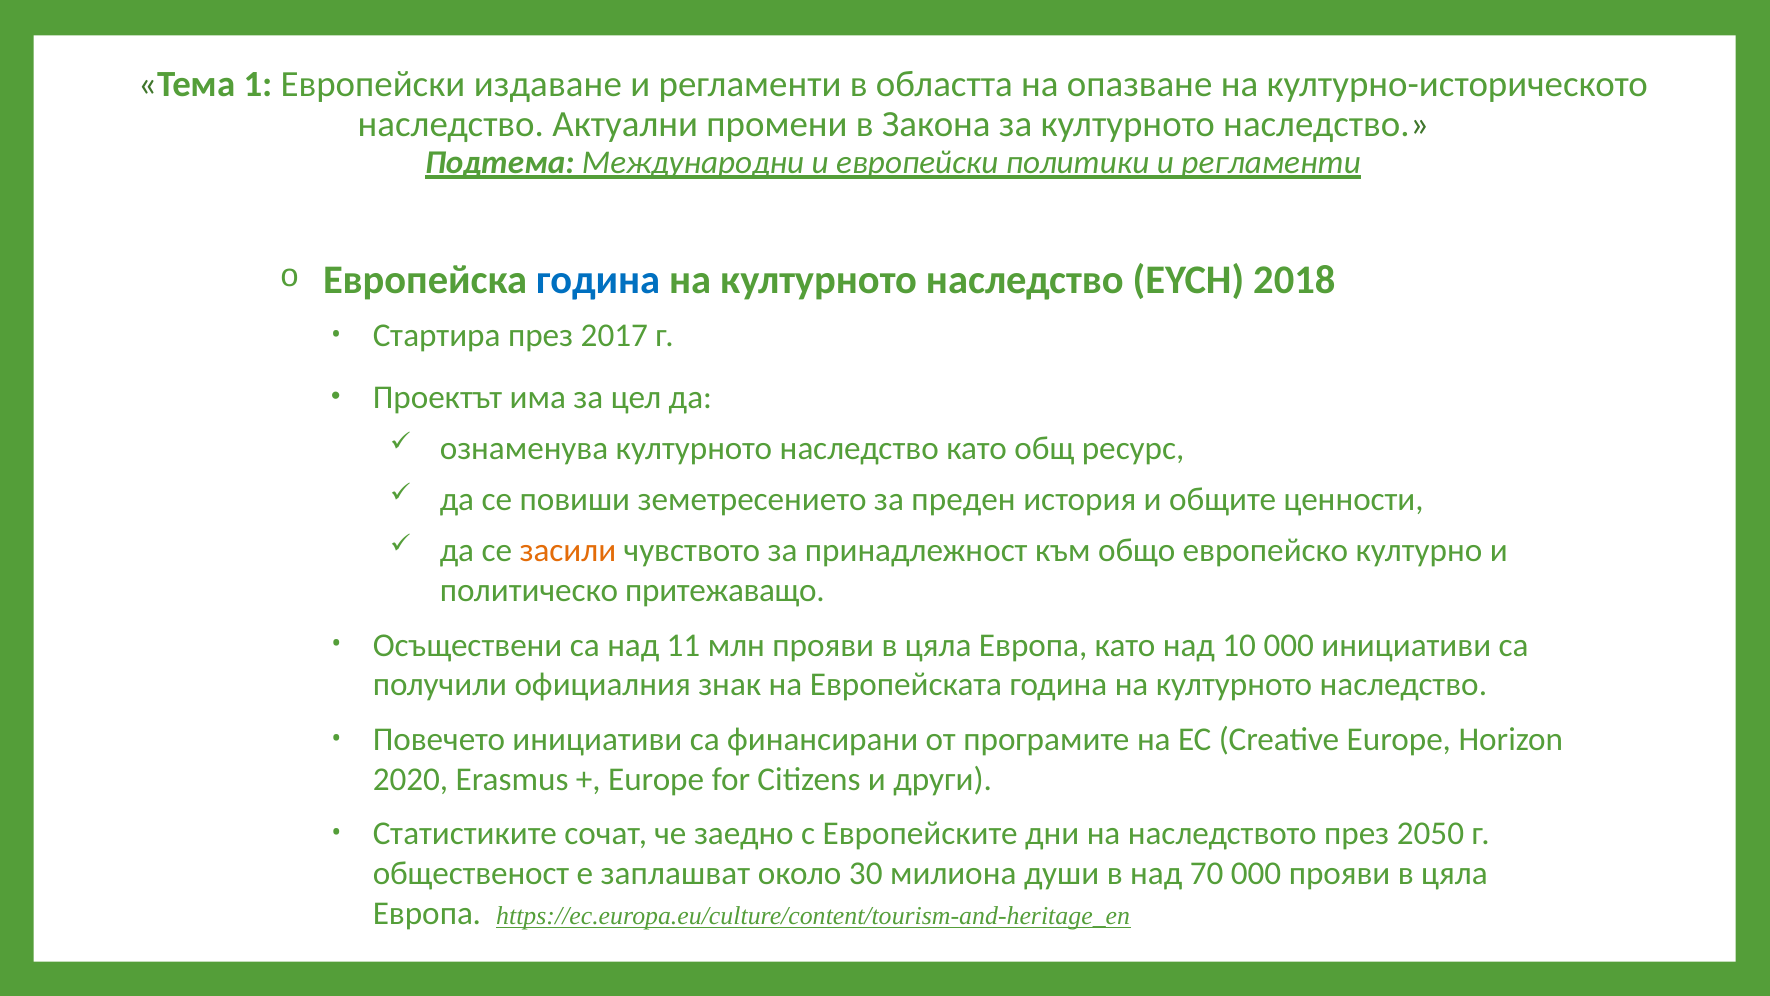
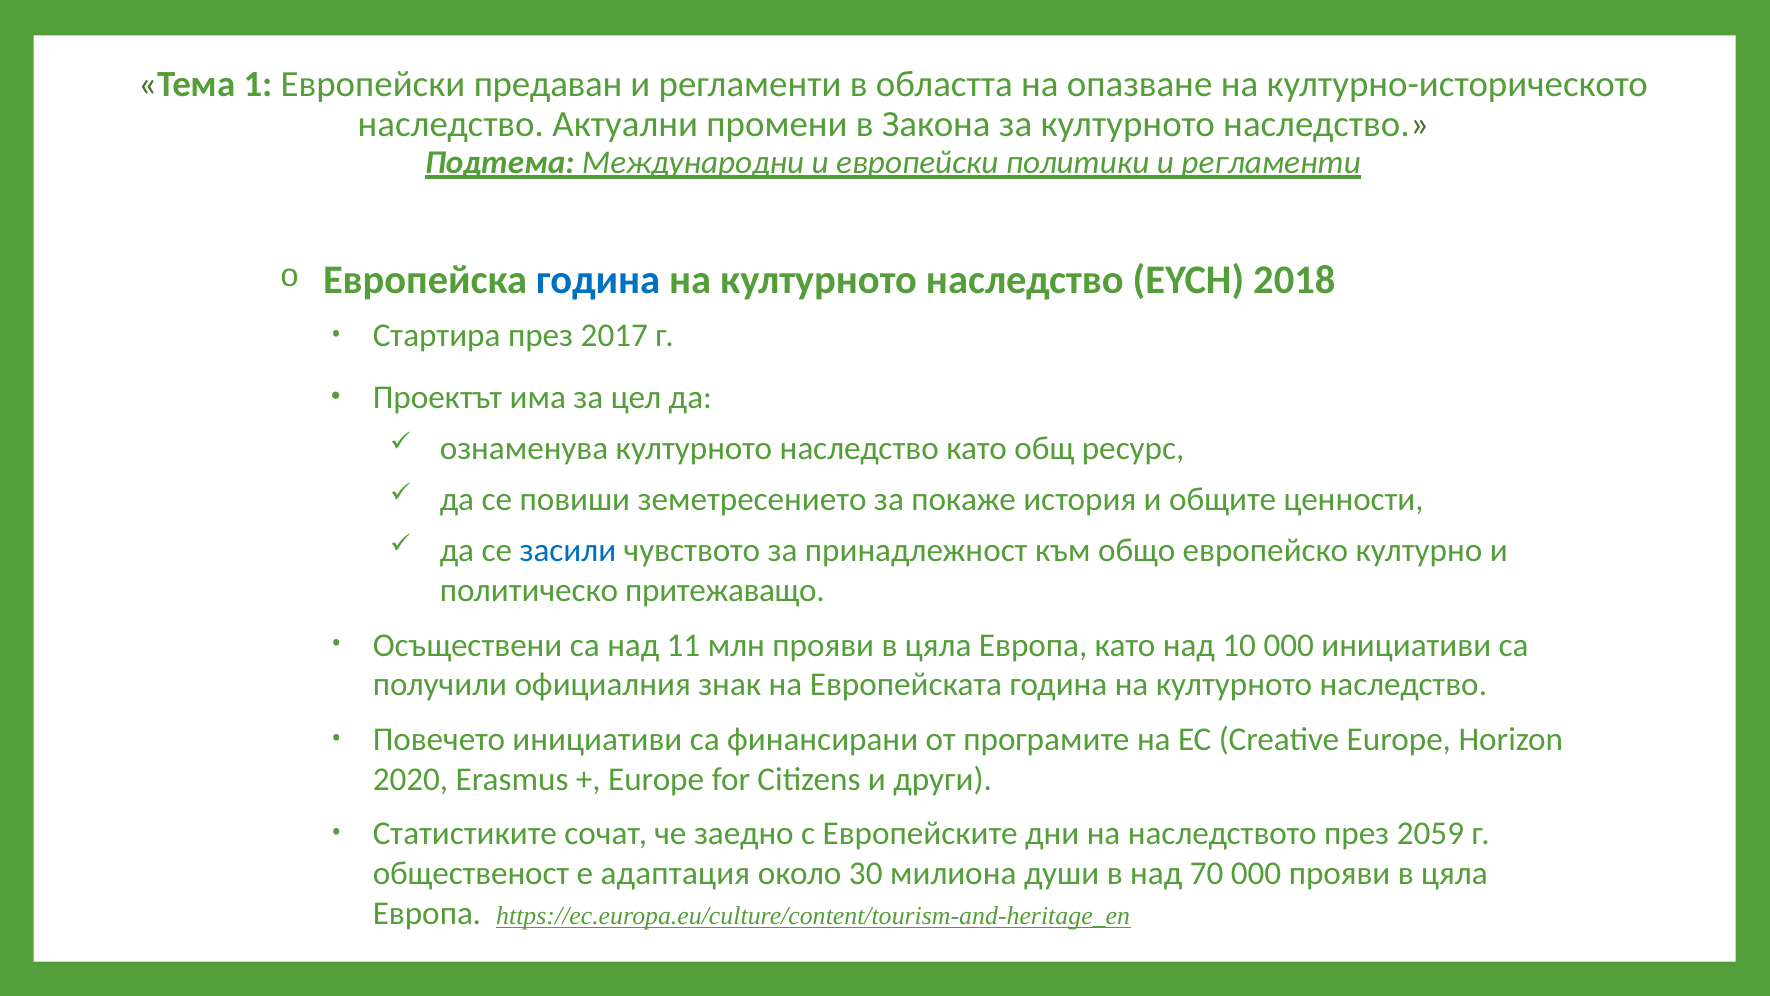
издаване: издаване -> предаван
преден: преден -> покаже
засили colour: orange -> blue
2050: 2050 -> 2059
заплашват: заплашват -> адаптация
